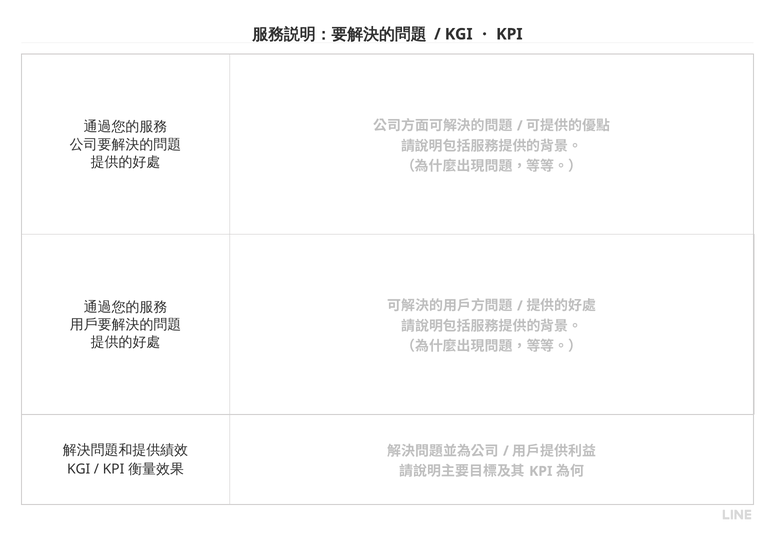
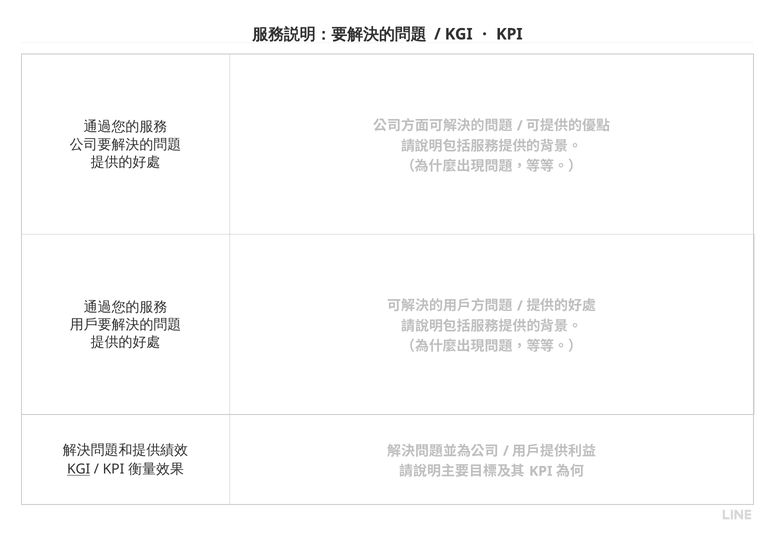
KGI at (79, 470) underline: none -> present
